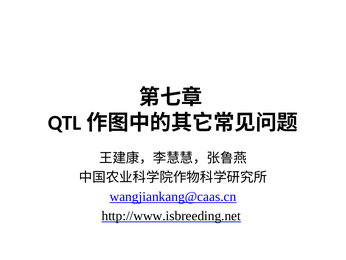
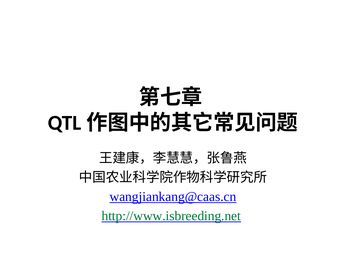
http://www.isbreeding.net colour: black -> green
